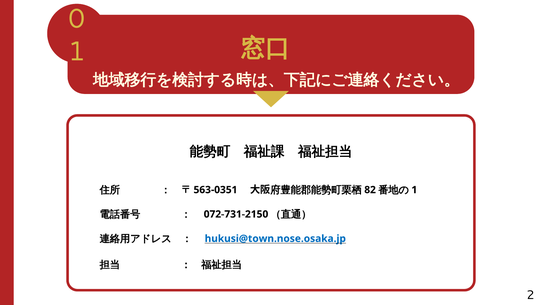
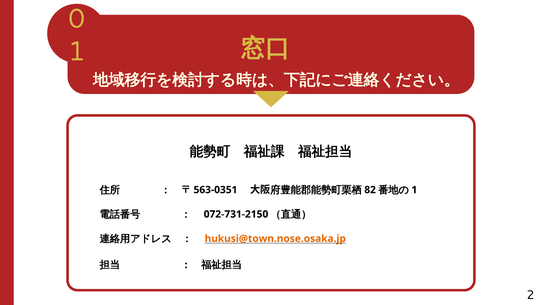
hukusi@town.nose.osaka.jp colour: blue -> orange
